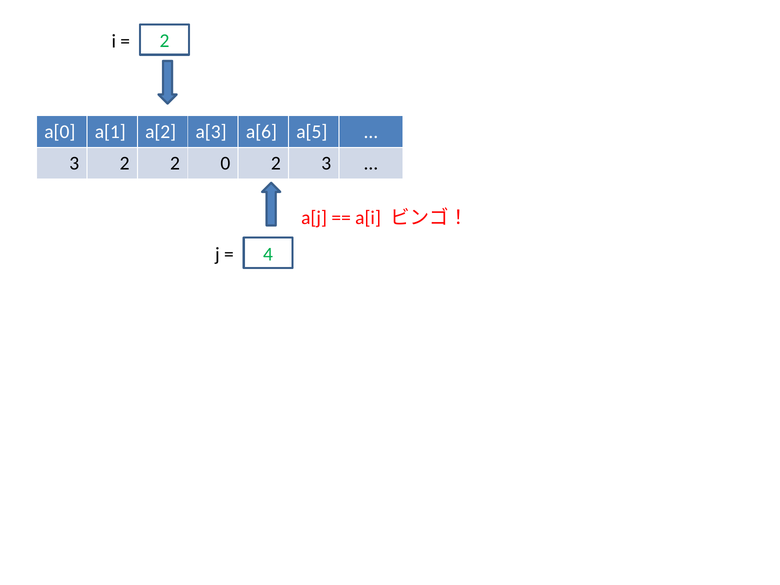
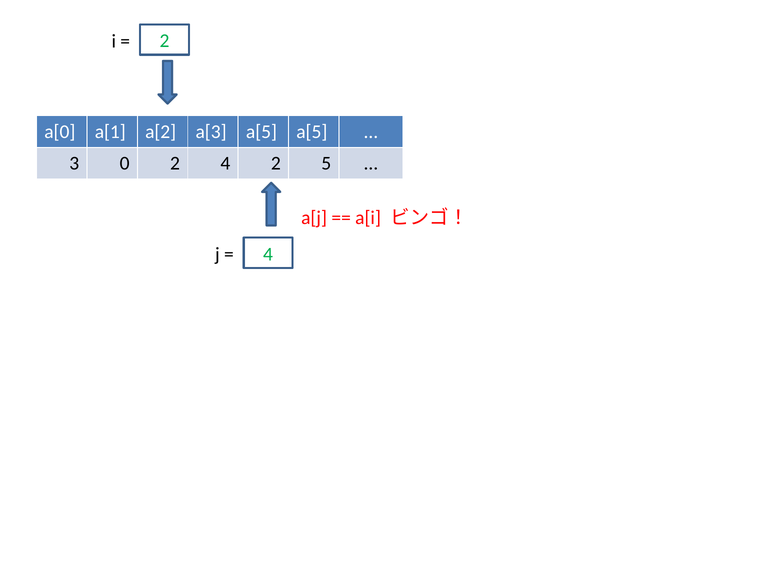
a[3 a[6: a[6 -> a[5
3 2: 2 -> 0
2 0: 0 -> 4
2 3: 3 -> 5
